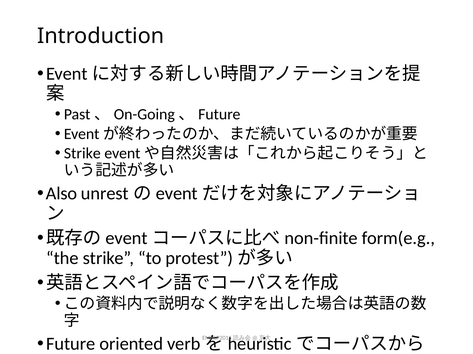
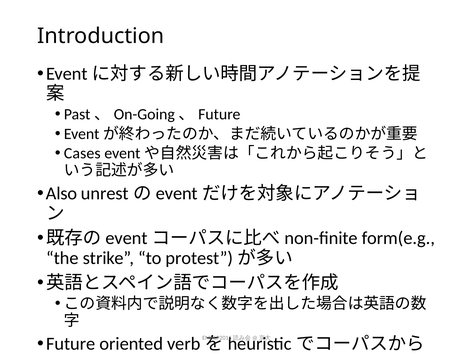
Strike at (82, 154): Strike -> Cases
